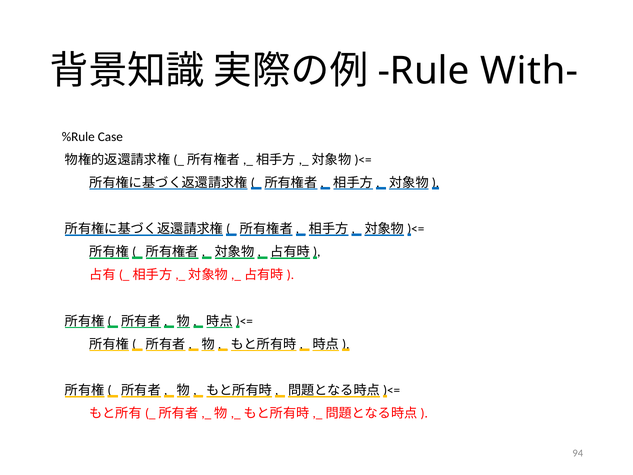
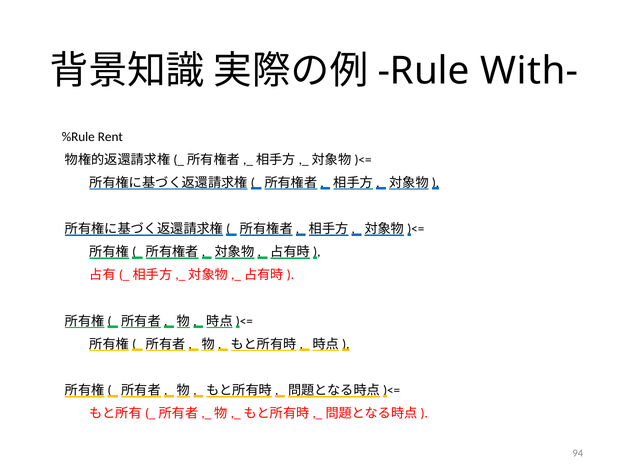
Case: Case -> Rent
